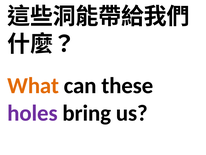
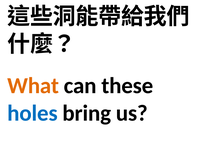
holes colour: purple -> blue
